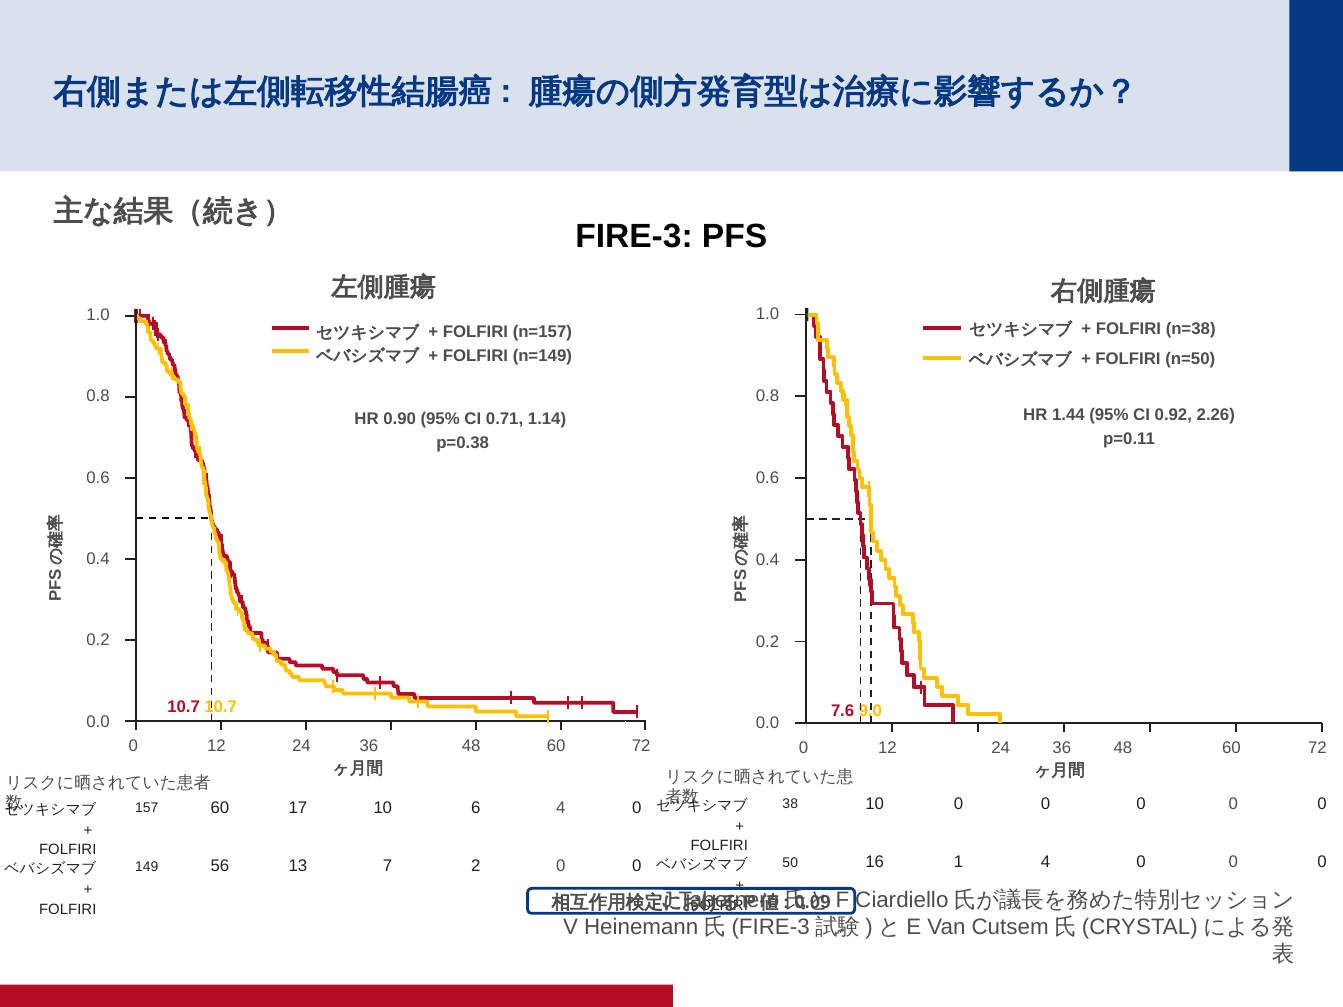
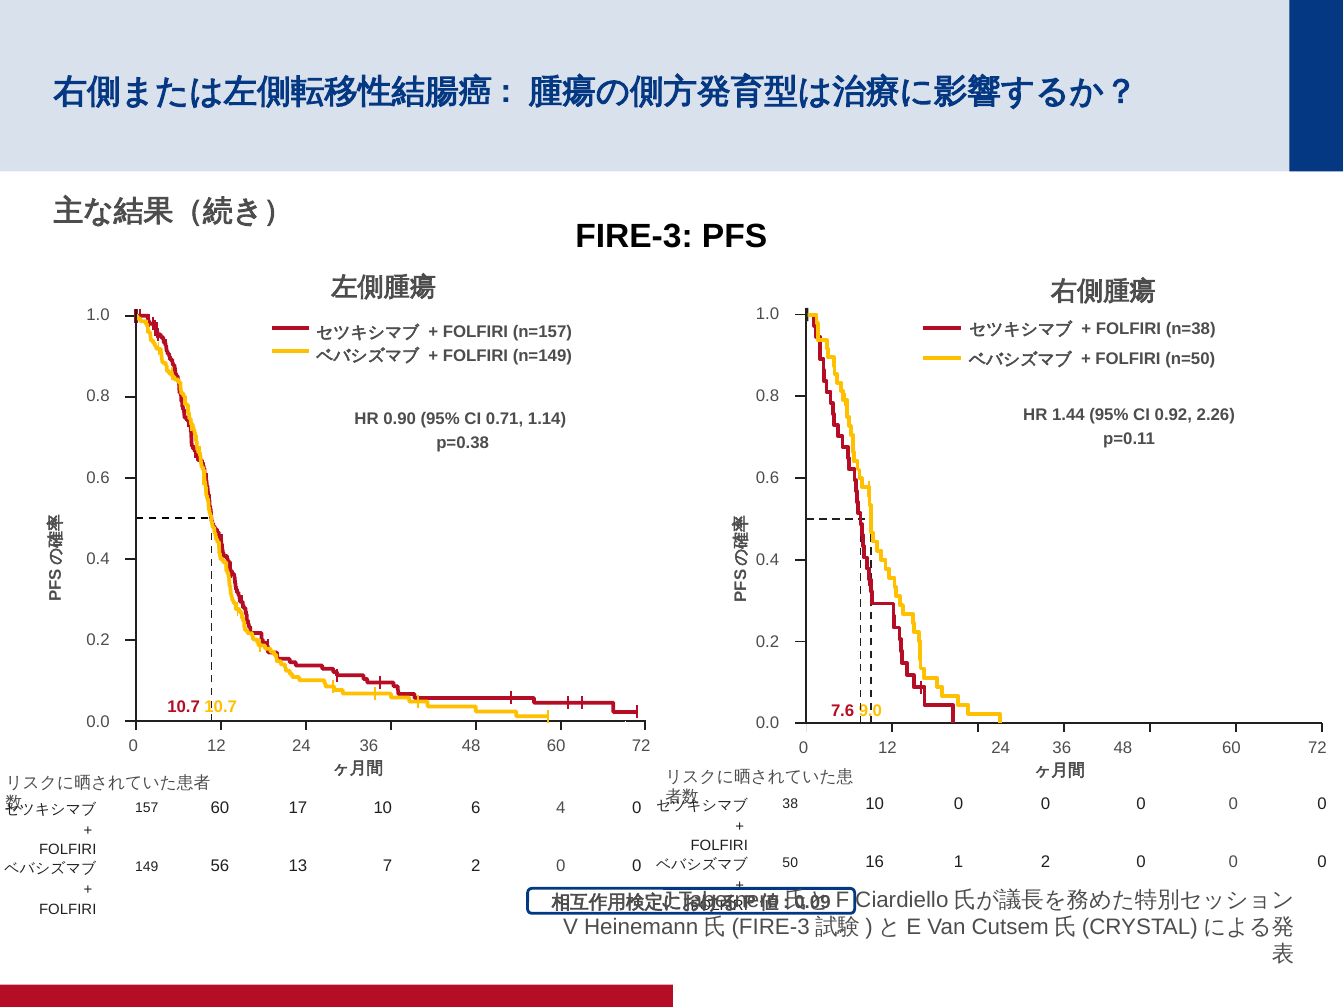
1 4: 4 -> 2
